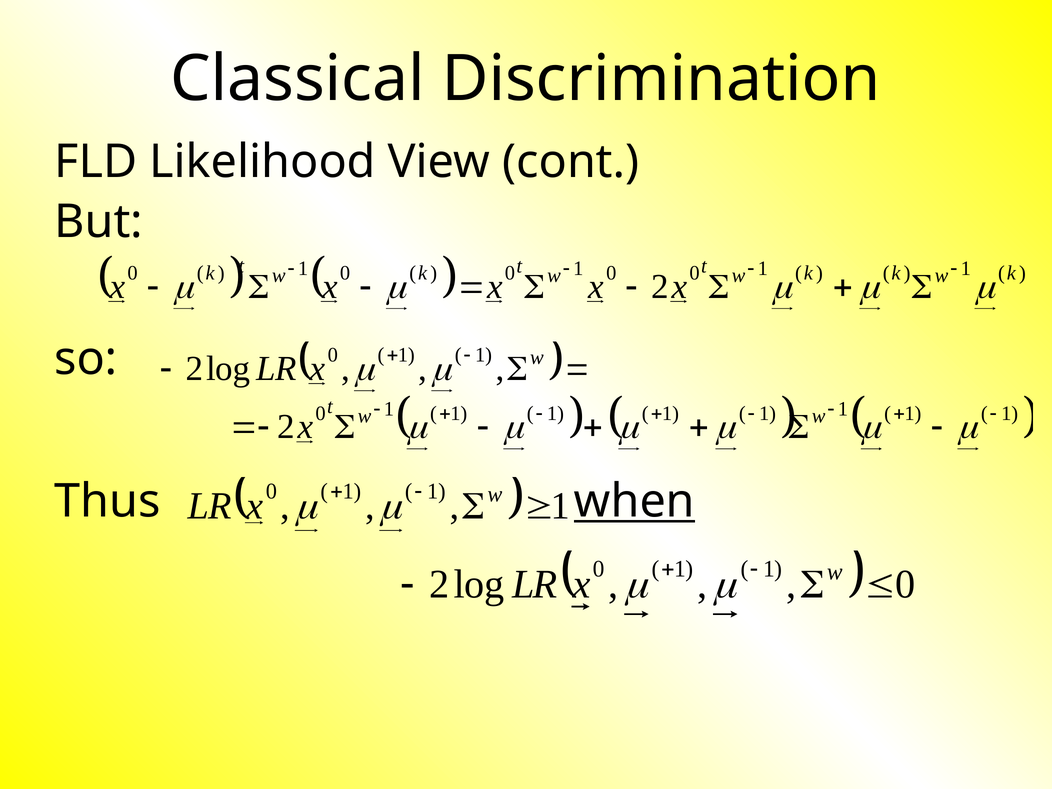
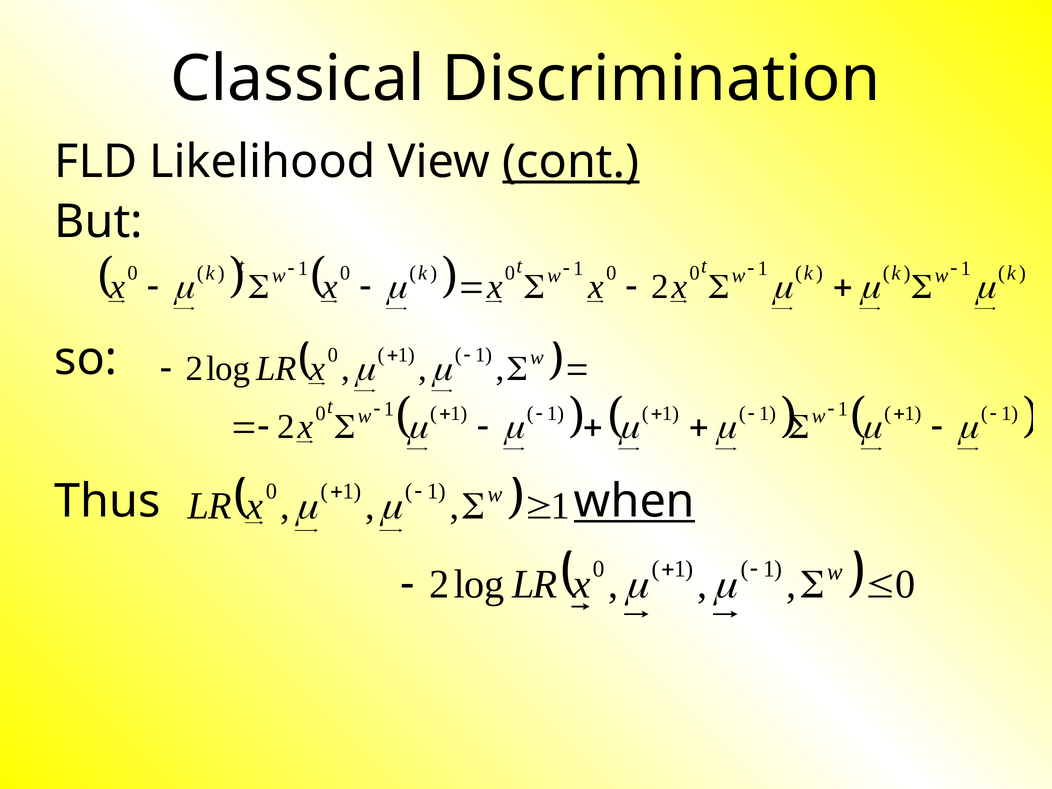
cont underline: none -> present
